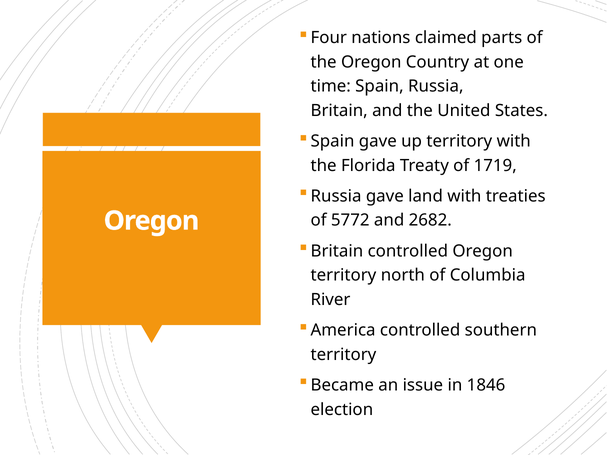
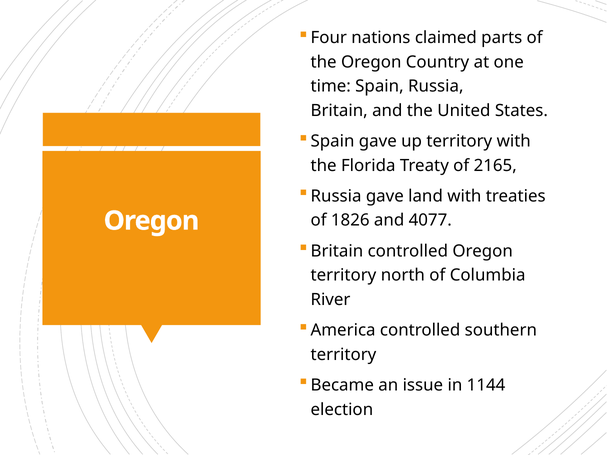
1719: 1719 -> 2165
5772: 5772 -> 1826
2682: 2682 -> 4077
1846: 1846 -> 1144
